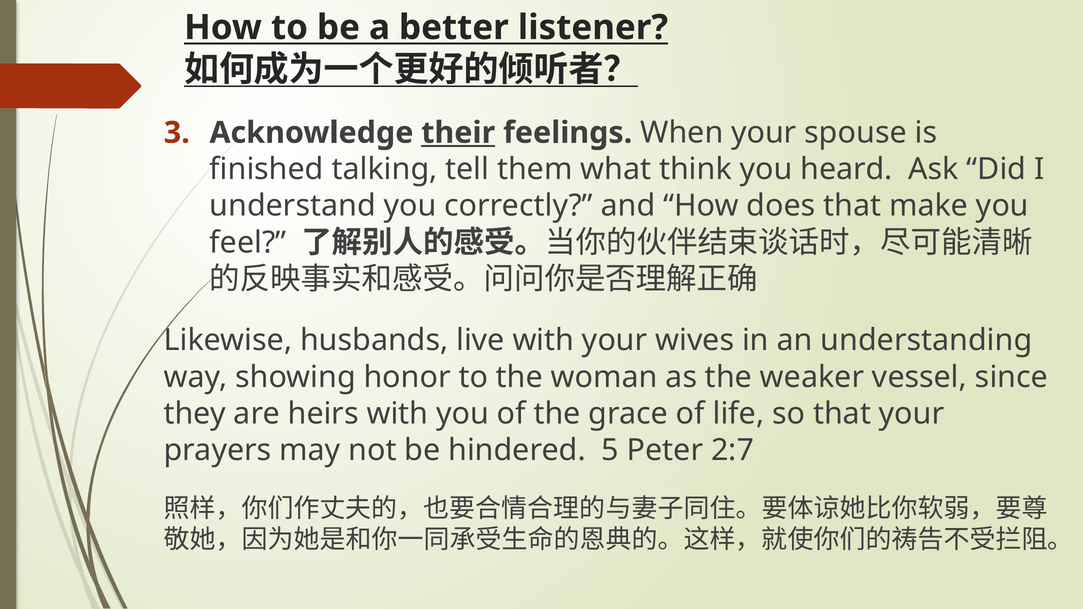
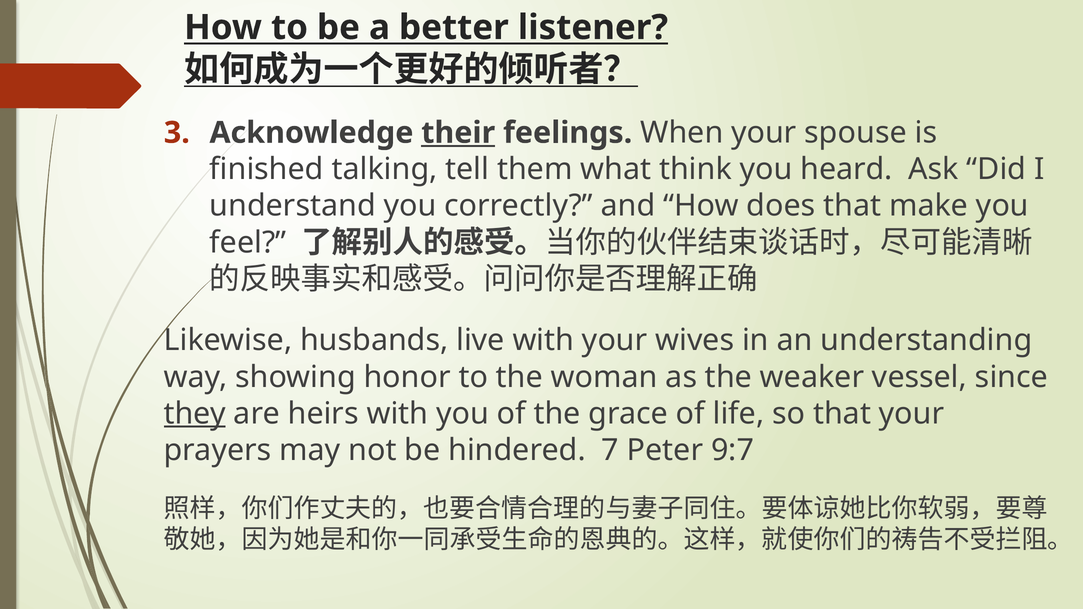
they underline: none -> present
5: 5 -> 7
2:7: 2:7 -> 9:7
